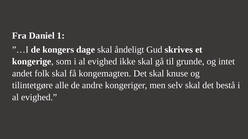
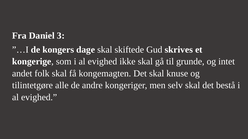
1: 1 -> 3
åndeligt: åndeligt -> skiftede
